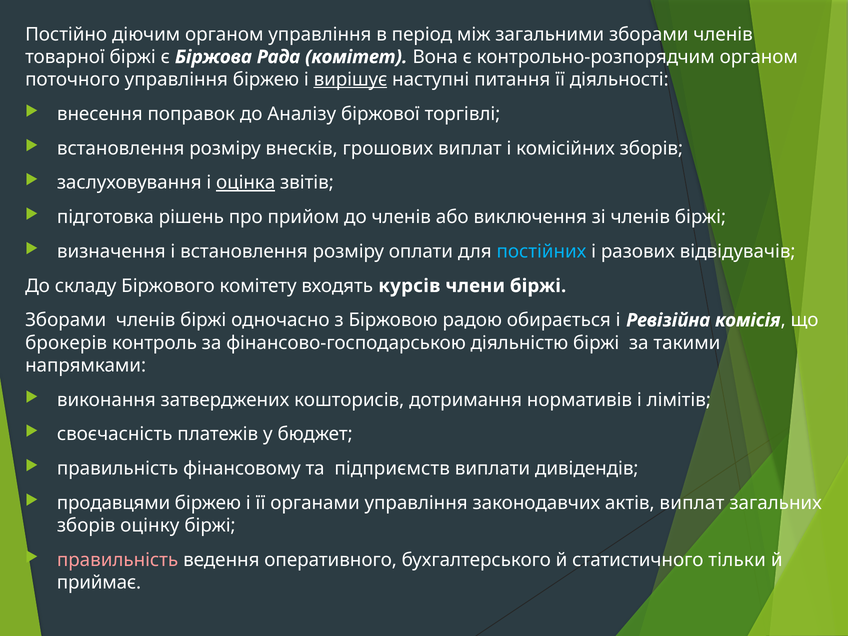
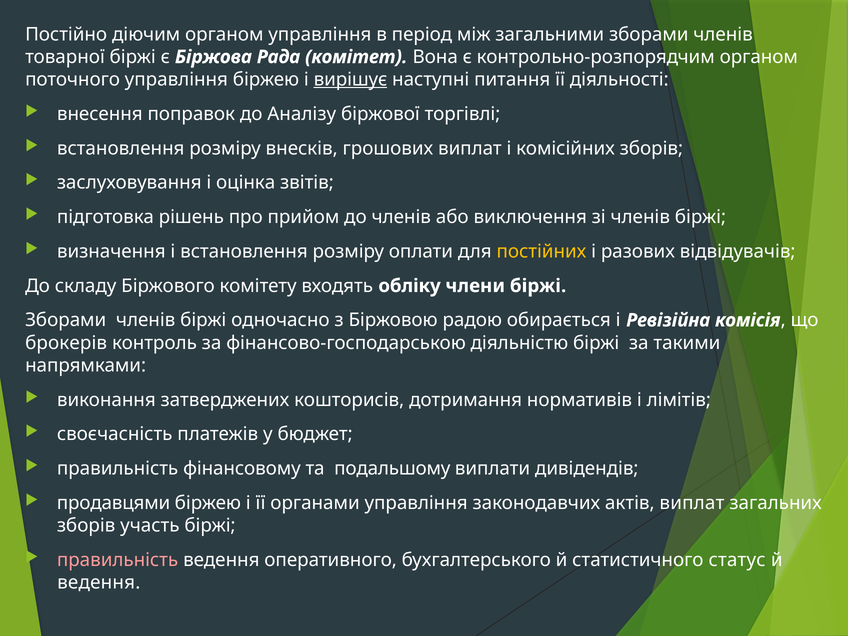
оцінка underline: present -> none
постійних colour: light blue -> yellow
курсів: курсів -> обліку
підприємств: підприємств -> подальшому
оцінку: оцінку -> участь
тільки: тільки -> статус
приймає at (99, 583): приймає -> ведення
